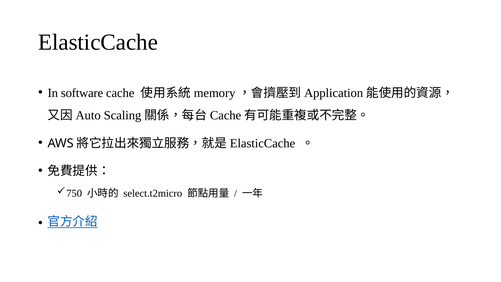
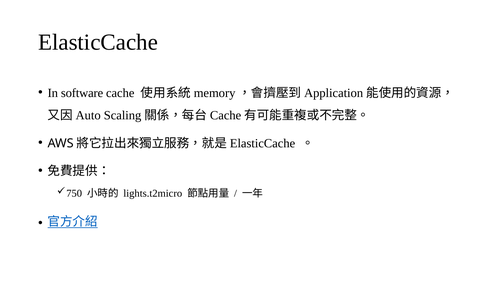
select.t2micro: select.t2micro -> lights.t2micro
